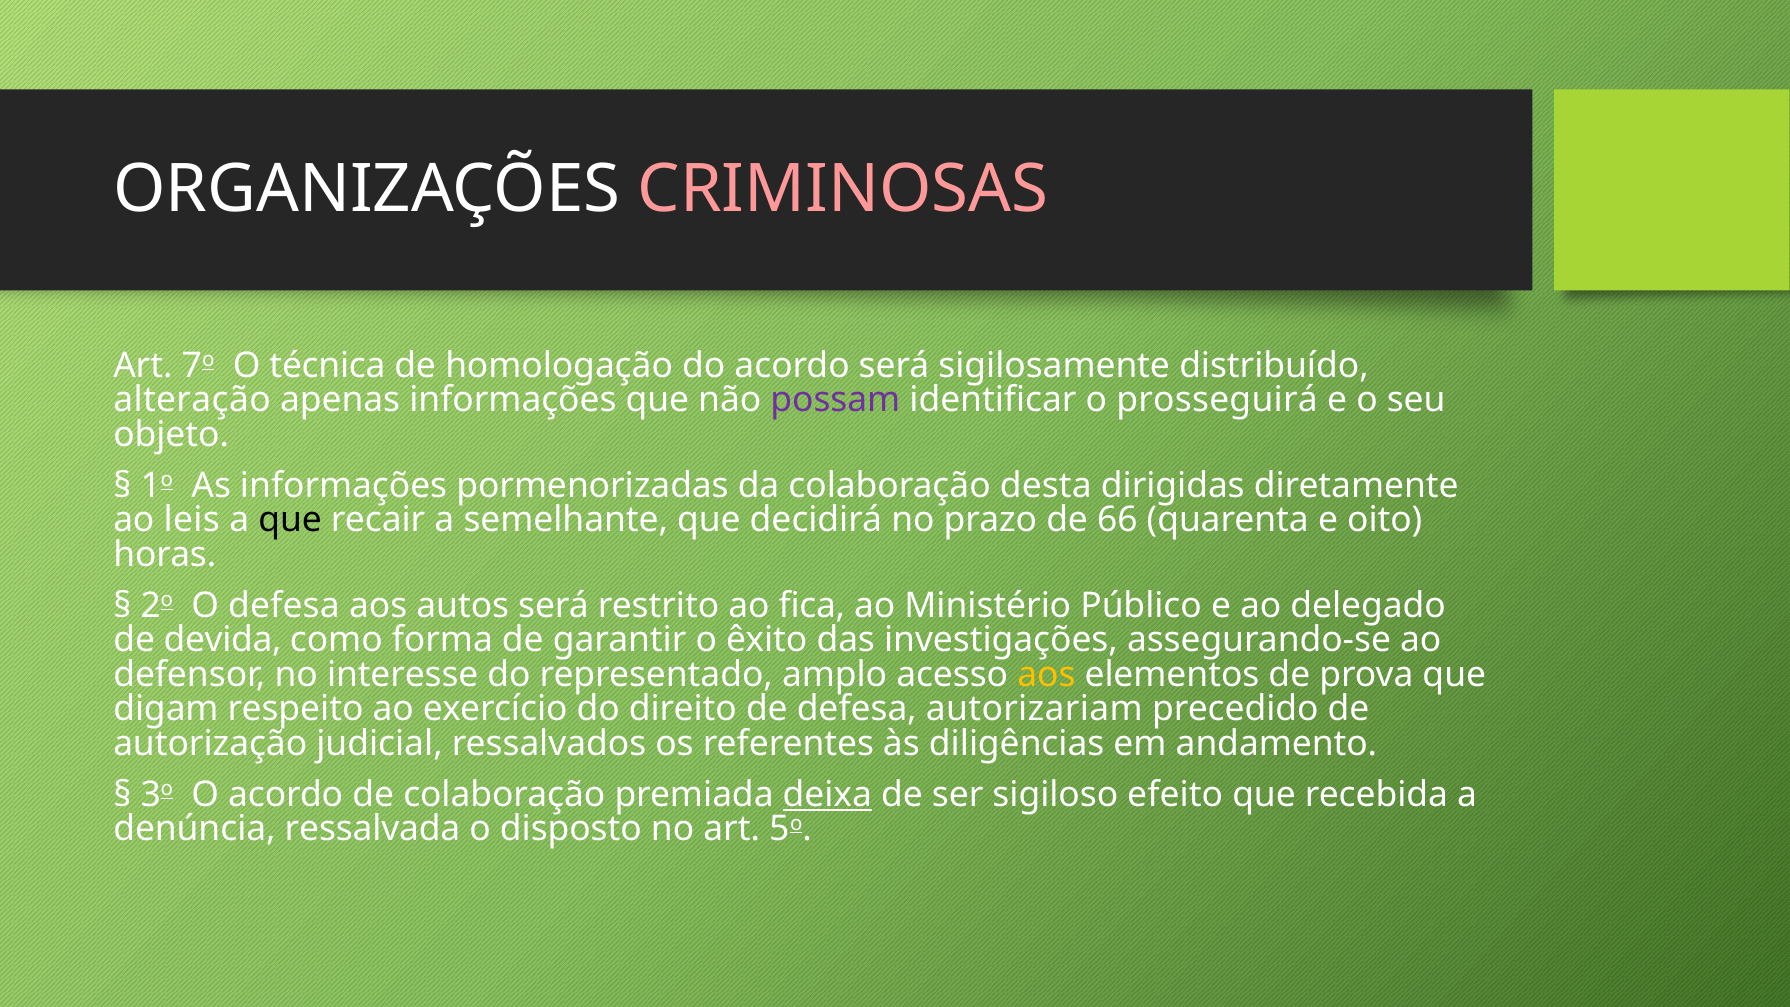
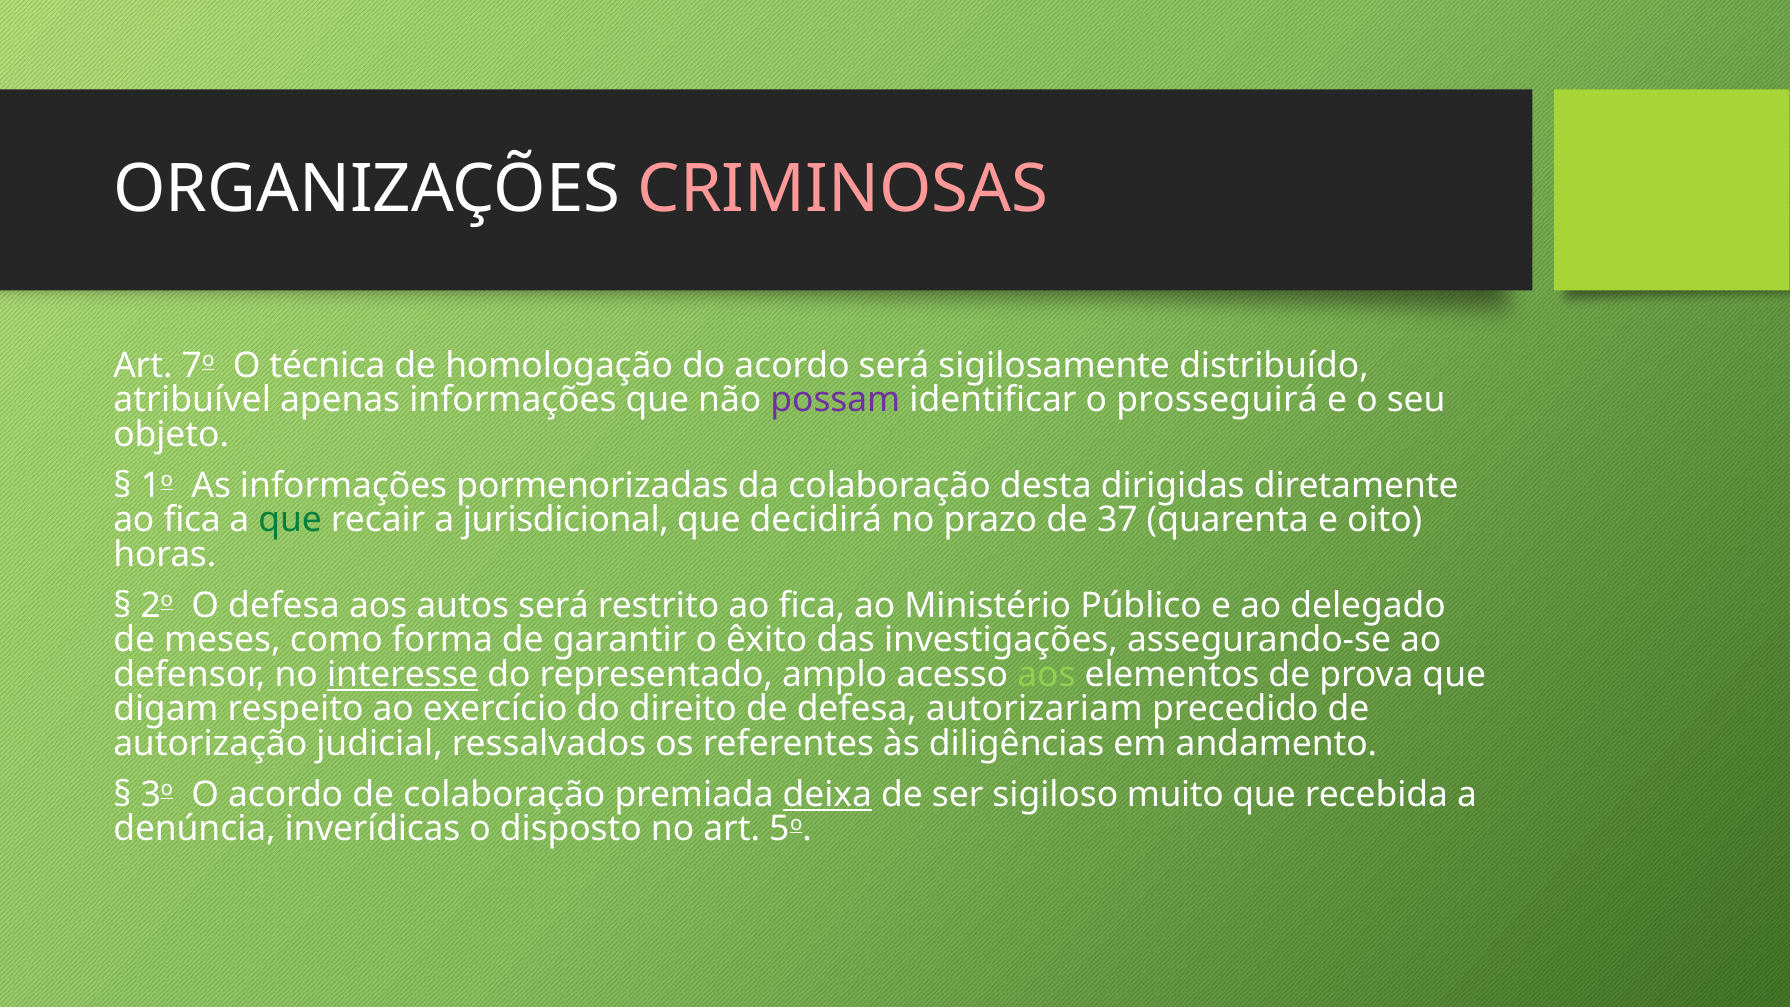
alteração: alteração -> atribuível
leis at (192, 520): leis -> fica
que at (290, 520) colour: black -> green
semelhante: semelhante -> jurisdicional
66: 66 -> 37
devida: devida -> meses
interesse underline: none -> present
aos at (1046, 675) colour: yellow -> light green
efeito: efeito -> muito
ressalvada: ressalvada -> inverídicas
